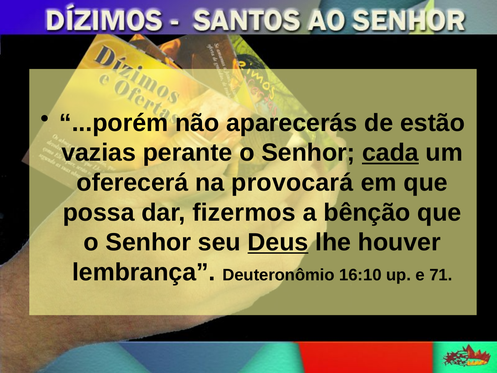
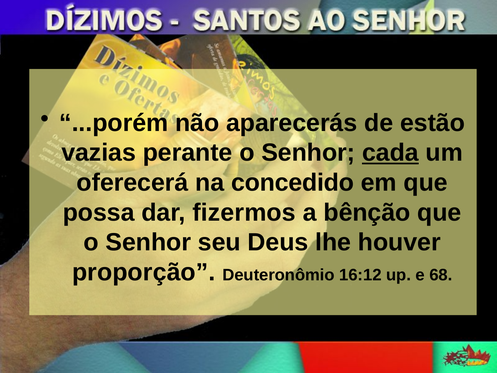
provocará: provocará -> concedido
Deus underline: present -> none
lembrança: lembrança -> proporção
16:10: 16:10 -> 16:12
71: 71 -> 68
